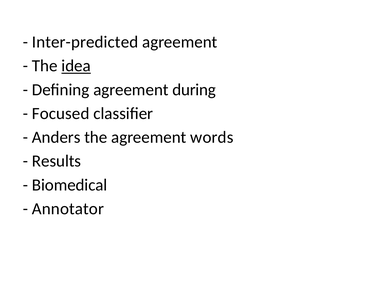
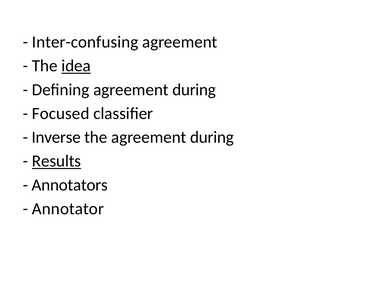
Inter-predicted: Inter-predicted -> Inter-confusing
Anders: Anders -> Inverse
the agreement words: words -> during
Results underline: none -> present
Biomedical: Biomedical -> Annotators
